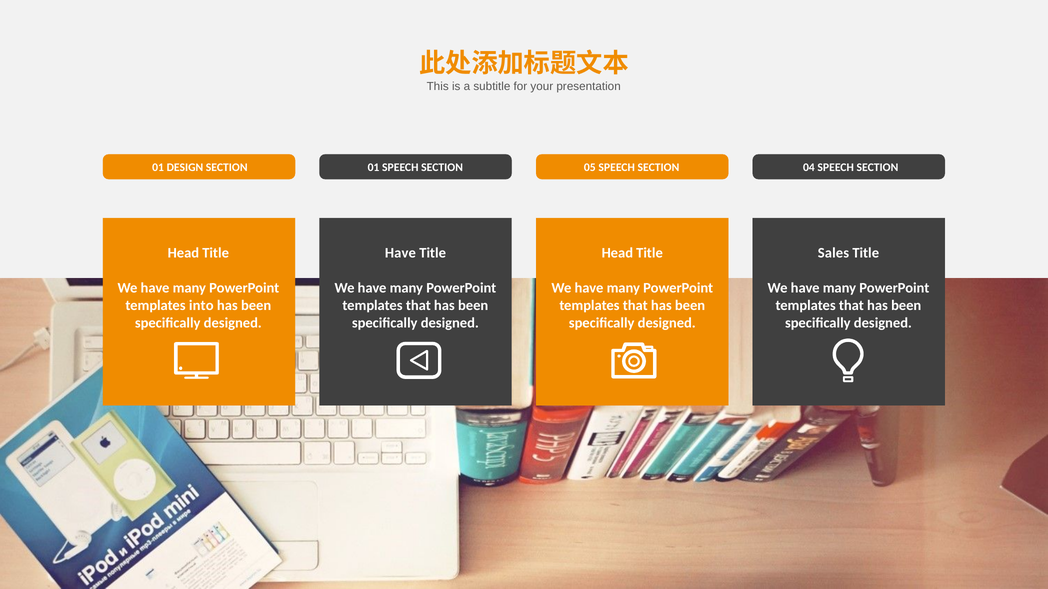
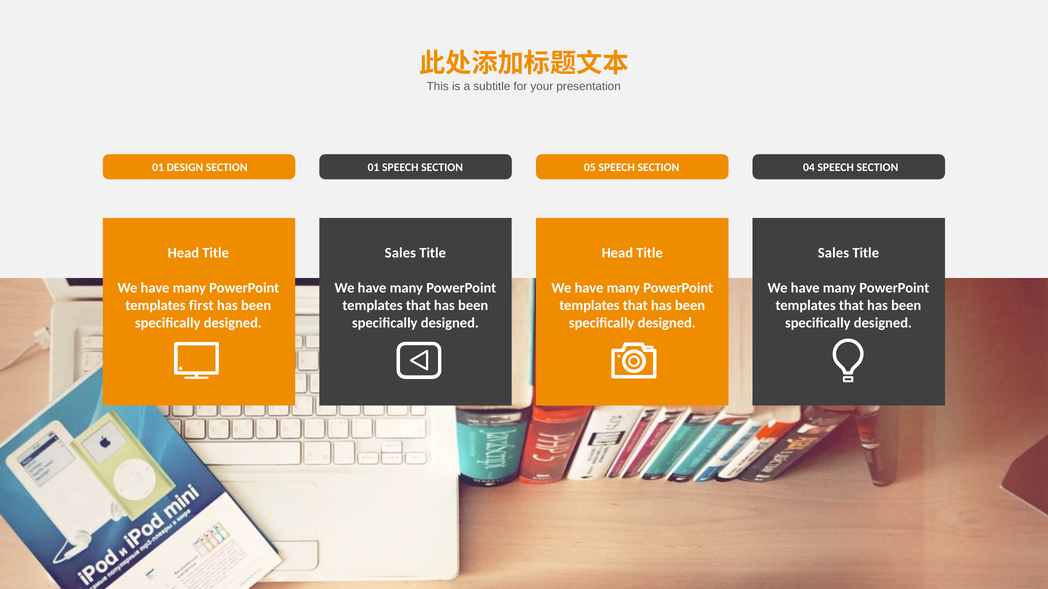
Have at (400, 253): Have -> Sales
into: into -> first
